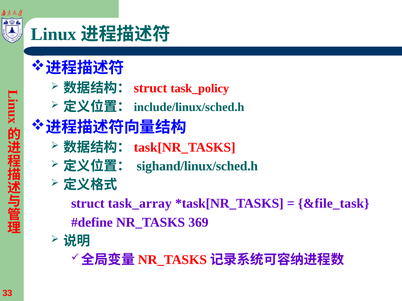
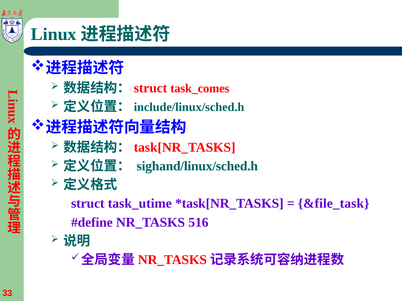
task_policy: task_policy -> task_comes
task_array: task_array -> task_utime
369: 369 -> 516
